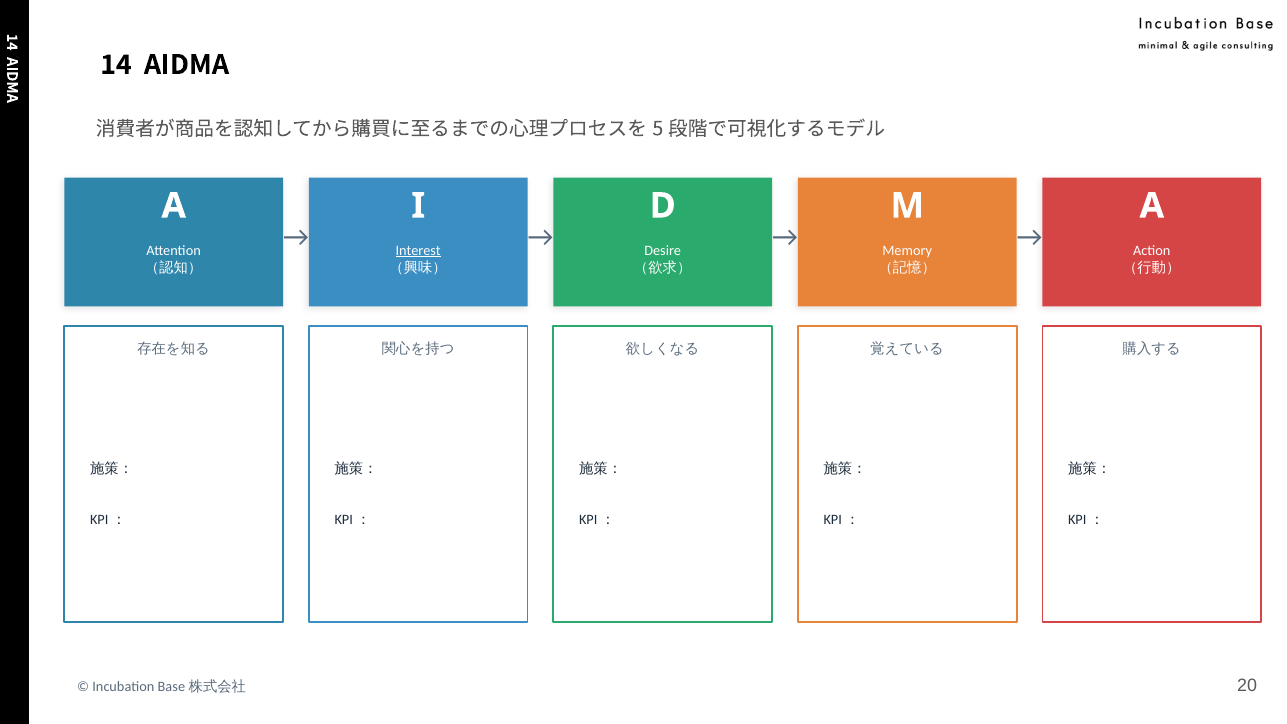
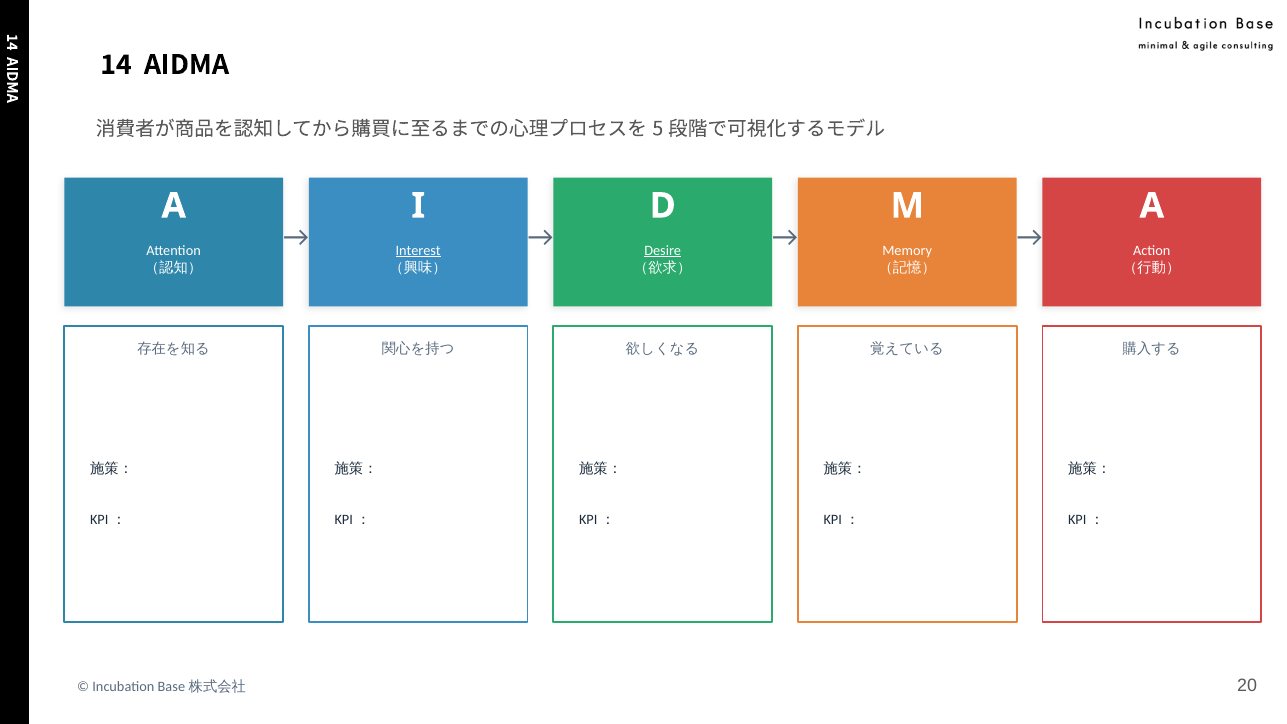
Desire underline: none -> present
